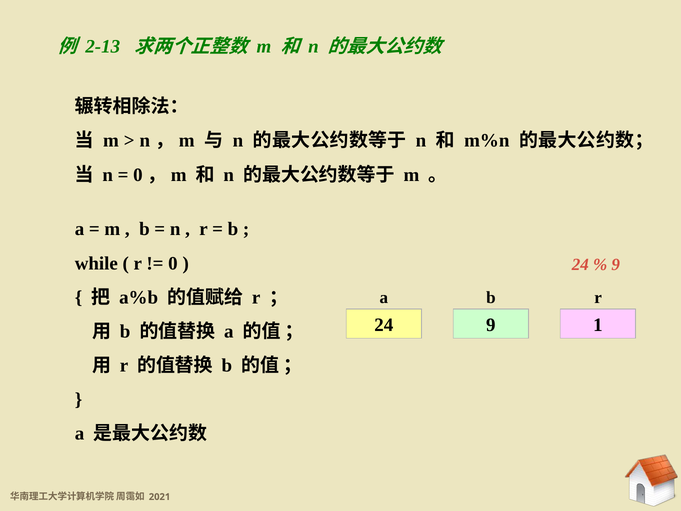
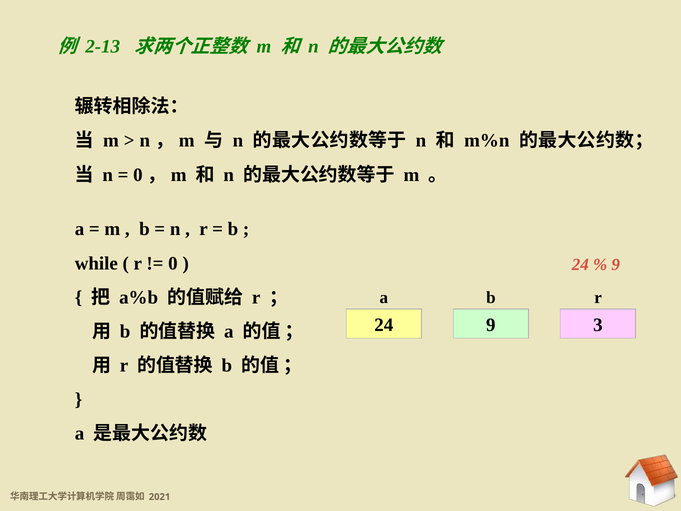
1: 1 -> 3
